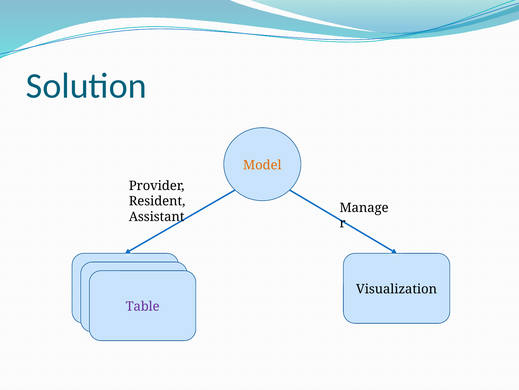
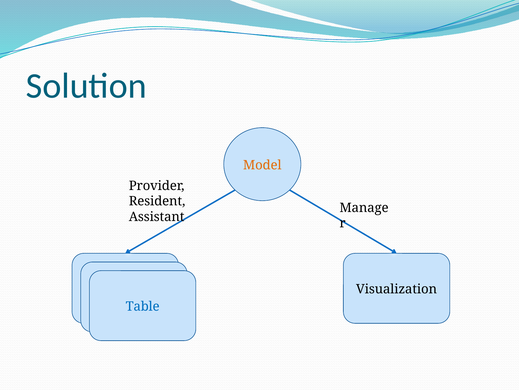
Table at (143, 306) colour: purple -> blue
